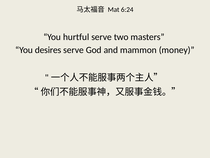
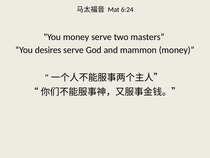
You hurtful: hurtful -> money
